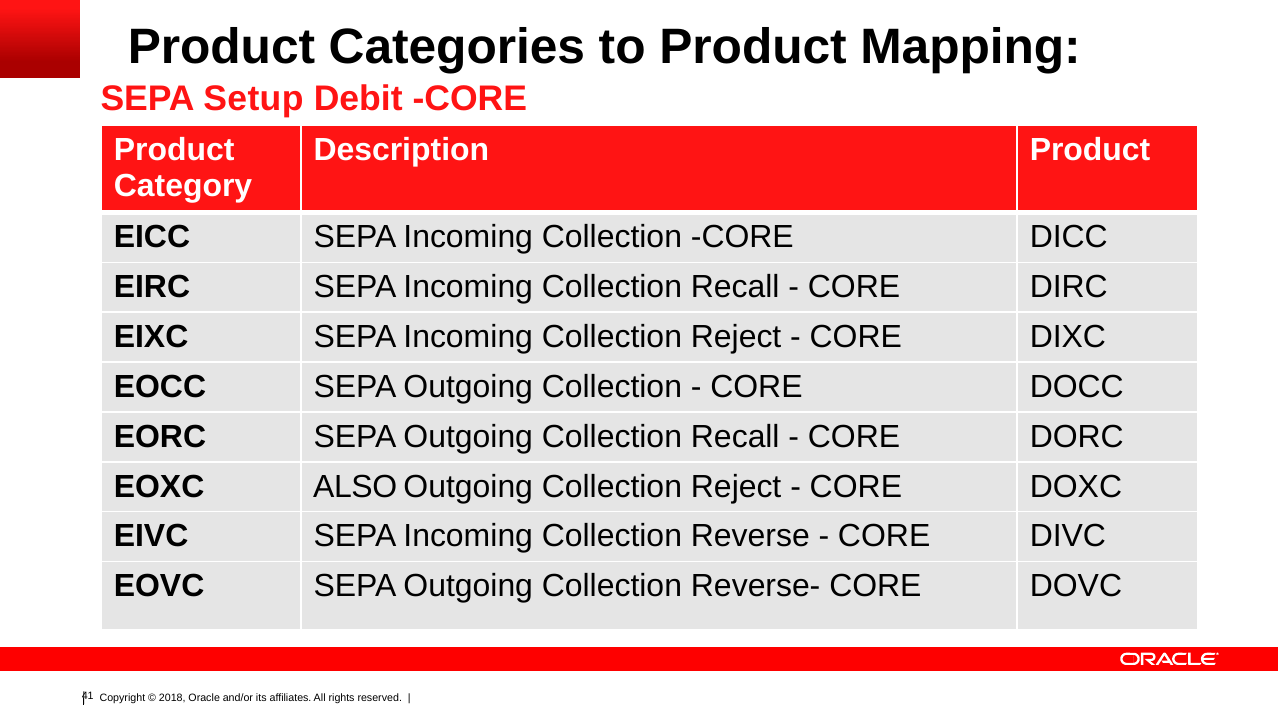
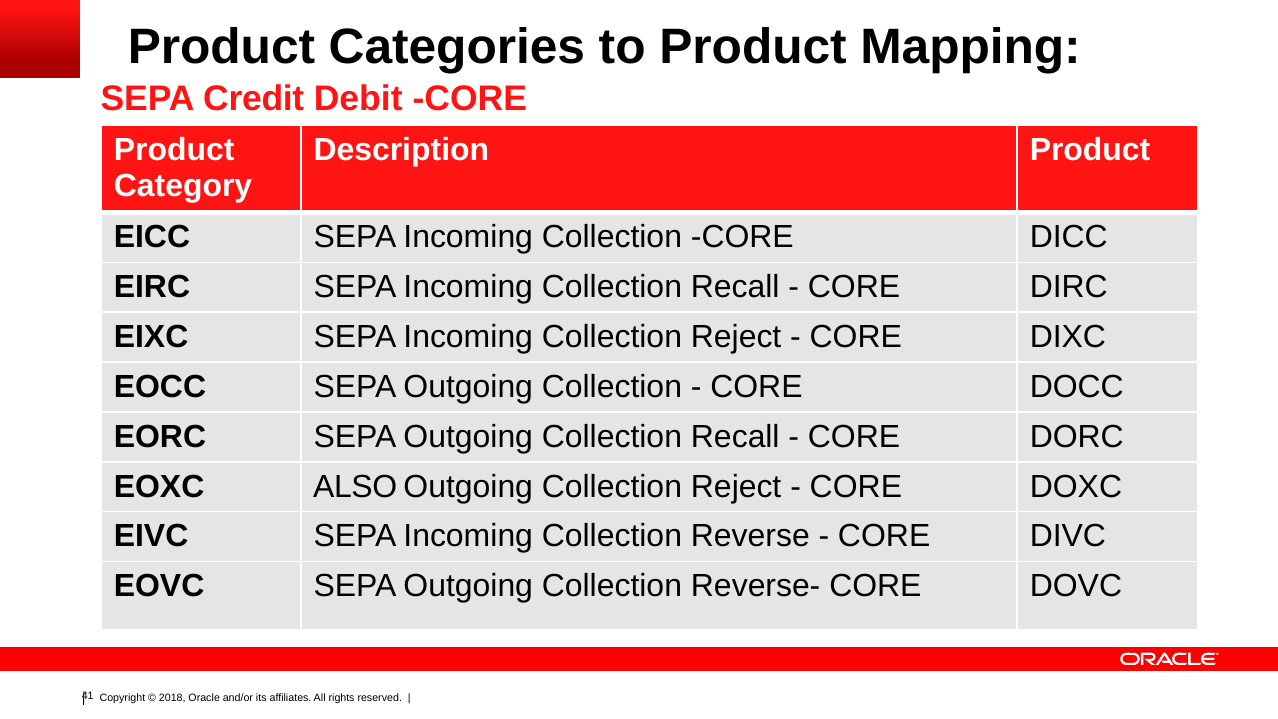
Setup: Setup -> Credit
